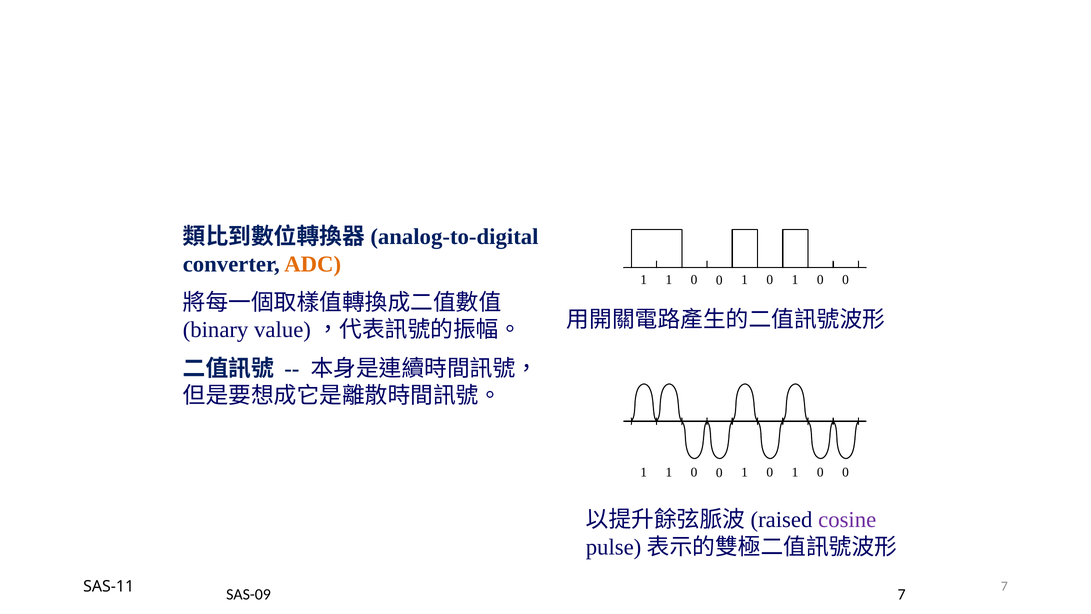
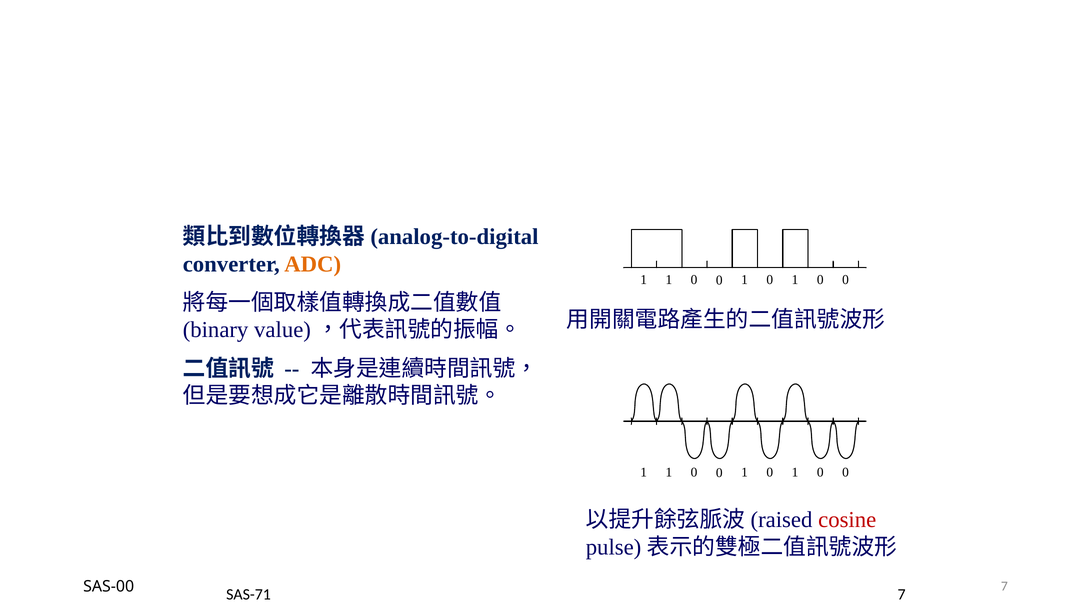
cosine colour: purple -> red
SAS-11: SAS-11 -> SAS-00
SAS-09: SAS-09 -> SAS-71
